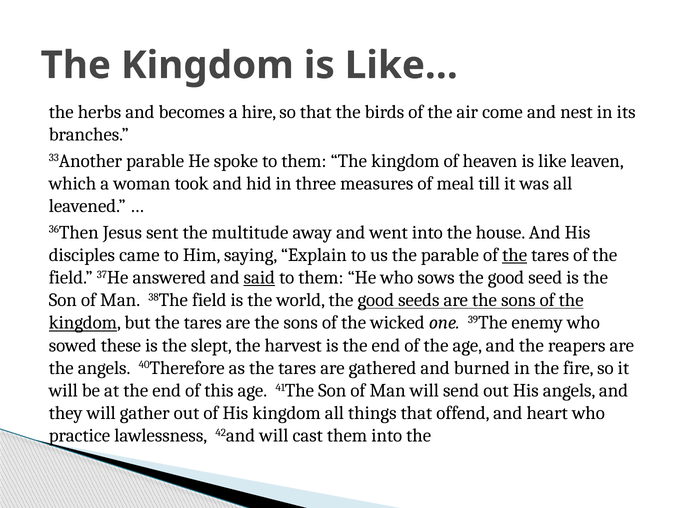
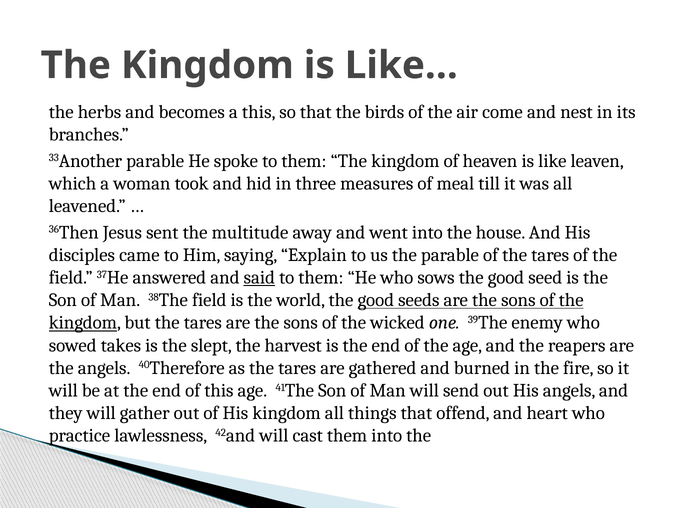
a hire: hire -> this
the at (515, 255) underline: present -> none
these: these -> takes
